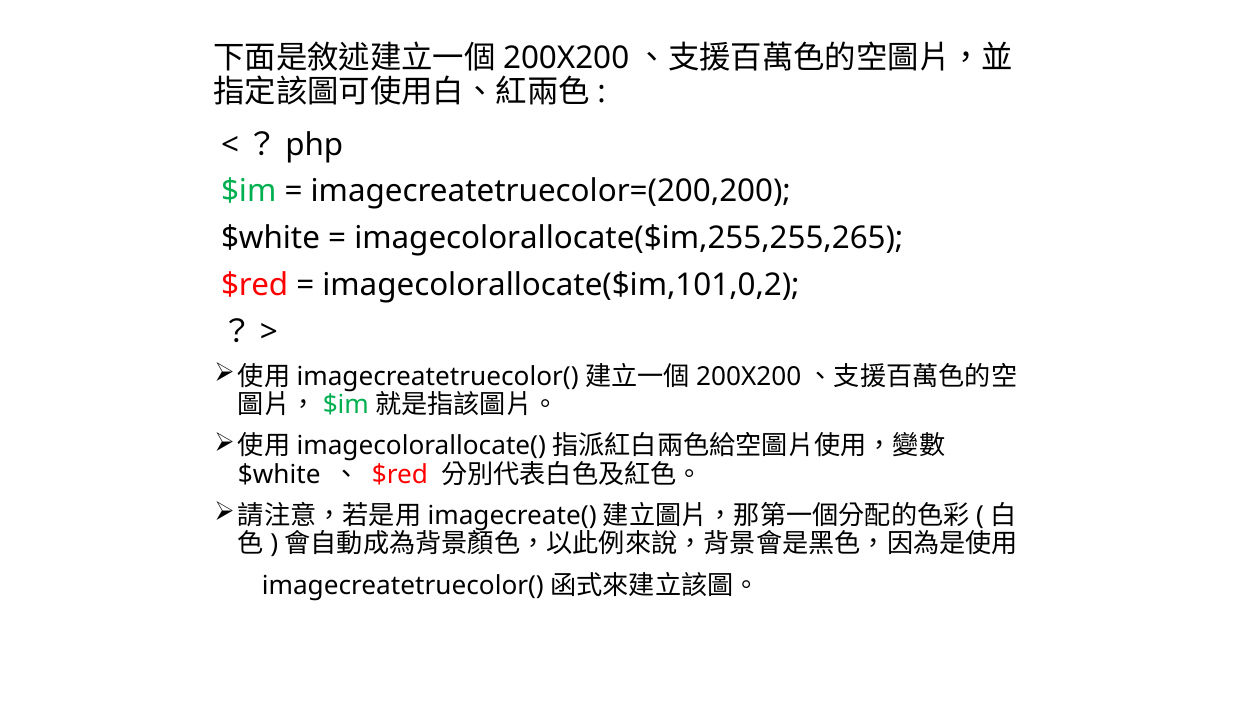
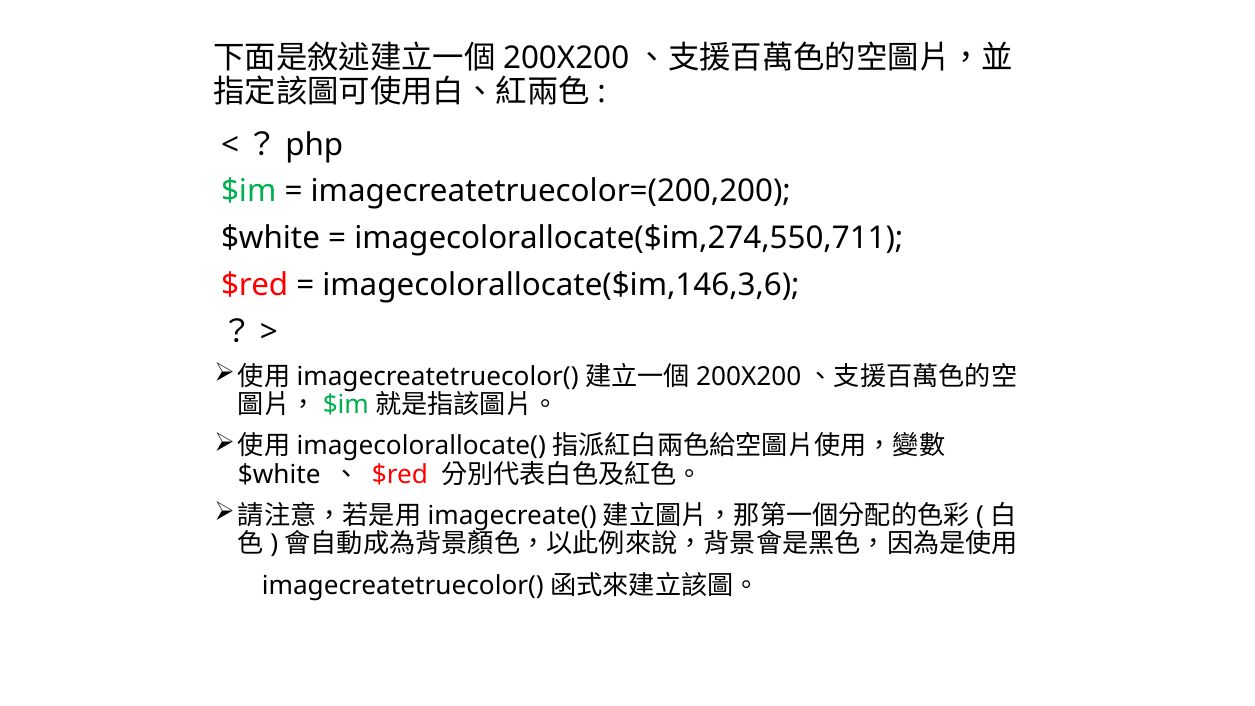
imagecolorallocate($im,255,255,265: imagecolorallocate($im,255,255,265 -> imagecolorallocate($im,274,550,711
imagecolorallocate($im,101,0,2: imagecolorallocate($im,101,0,2 -> imagecolorallocate($im,146,3,6
